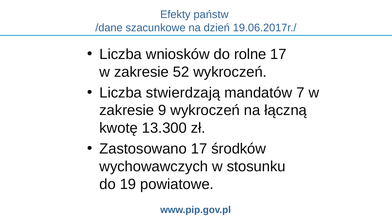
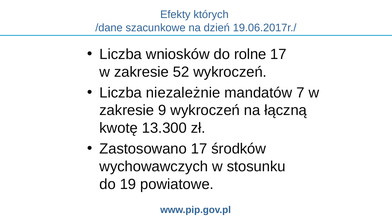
państw: państw -> których
stwierdzają: stwierdzają -> niezależnie
